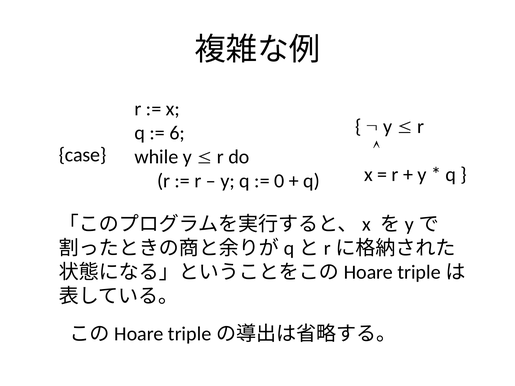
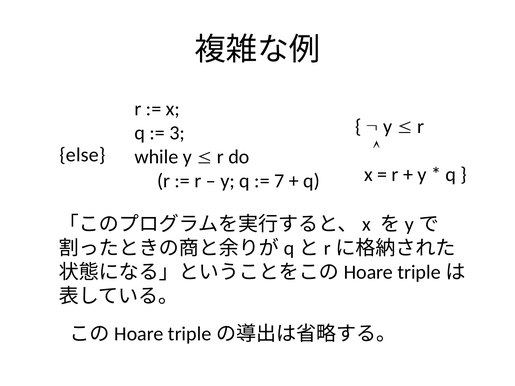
6: 6 -> 3
case: case -> else
0: 0 -> 7
